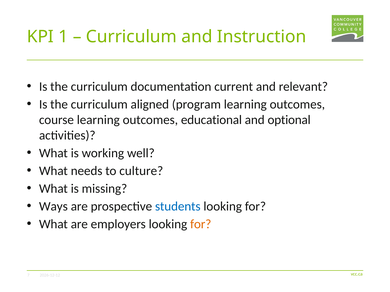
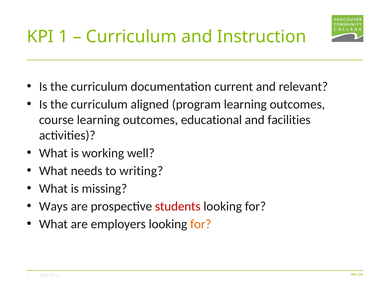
optional: optional -> facilities
culture: culture -> writing
students colour: blue -> red
